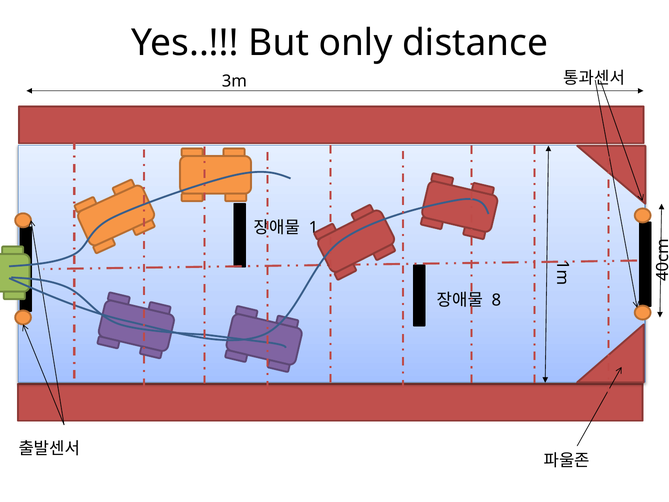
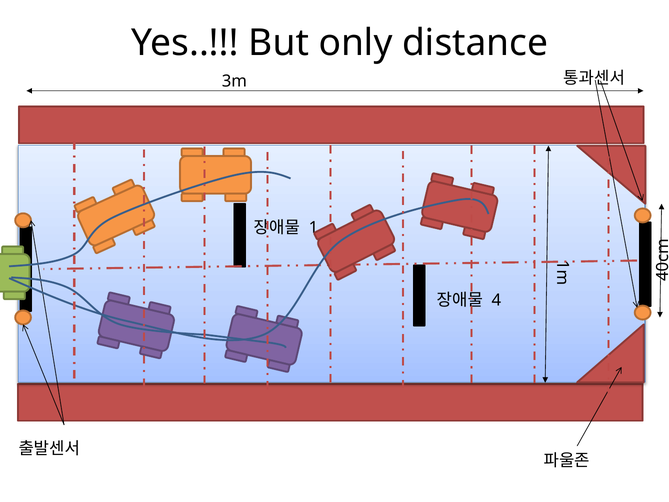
8 at (496, 300): 8 -> 4
